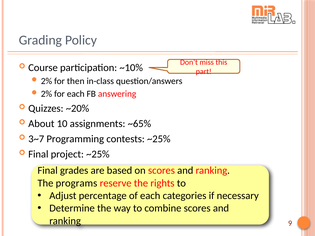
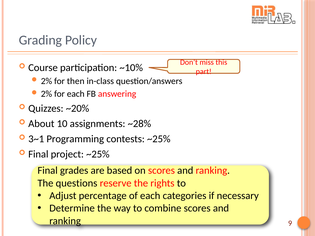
~65%: ~65% -> ~28%
3~7: 3~7 -> 3~1
programs: programs -> questions
